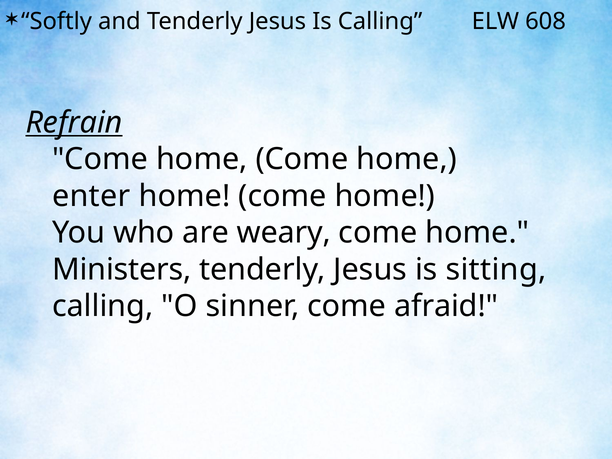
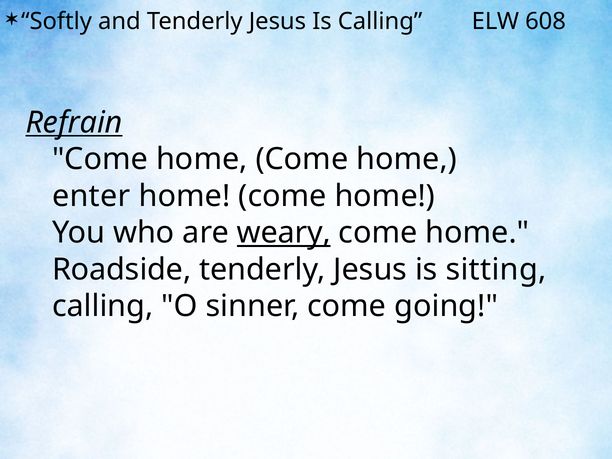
weary underline: none -> present
Ministers: Ministers -> Roadside
afraid: afraid -> going
